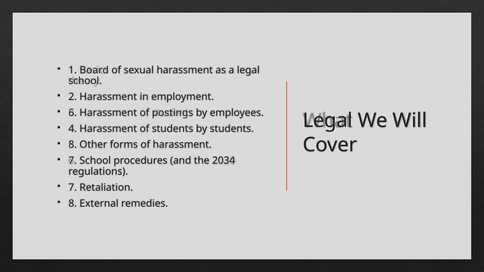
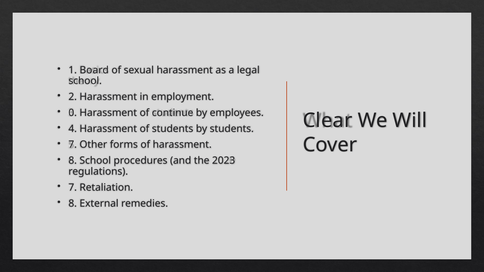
6: 6 -> 0
postings: postings -> continue
Legal at (328, 121): Legal -> Clear
8 at (73, 145): 8 -> 7
7 at (73, 161): 7 -> 8
2034: 2034 -> 2023
